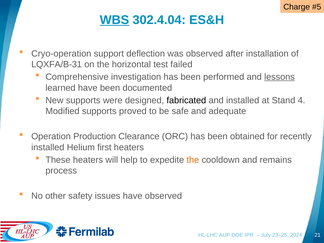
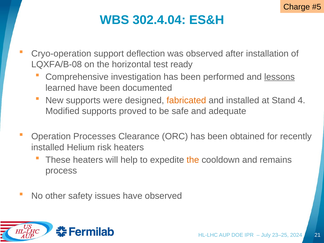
WBS underline: present -> none
LQXFA/B-31: LQXFA/B-31 -> LQXFA/B-08
failed: failed -> ready
fabricated colour: black -> orange
Production: Production -> Processes
first: first -> risk
